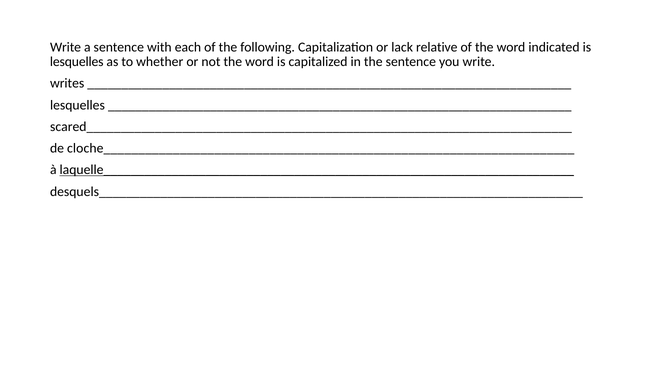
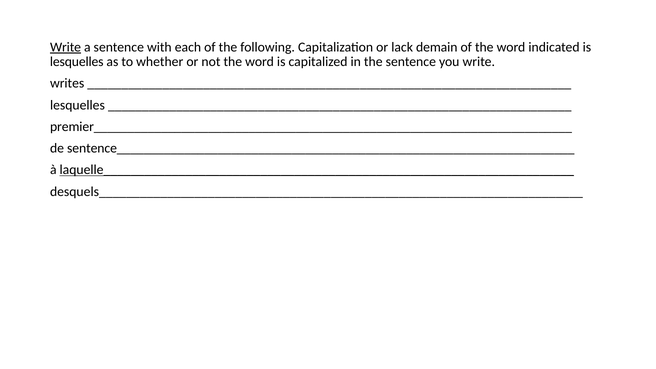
Write at (66, 47) underline: none -> present
relative: relative -> demain
scared_______________________________________________________________________: scared_______________________________________________________________________ -> premier_______________________________________________________________________
cloche____________________________________________________________________: cloche____________________________________________________________________ -> sentence____________________________________________________________________
